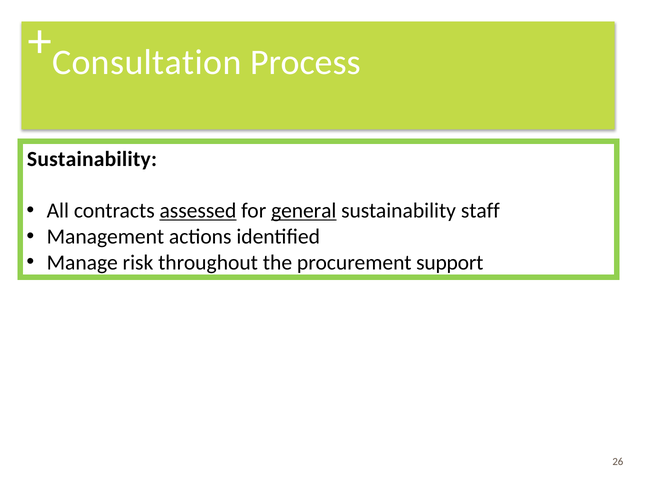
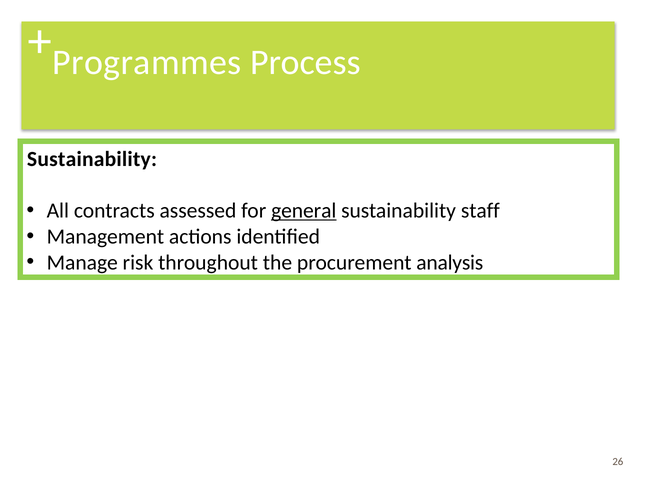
Consultation: Consultation -> Programmes
assessed underline: present -> none
support: support -> analysis
